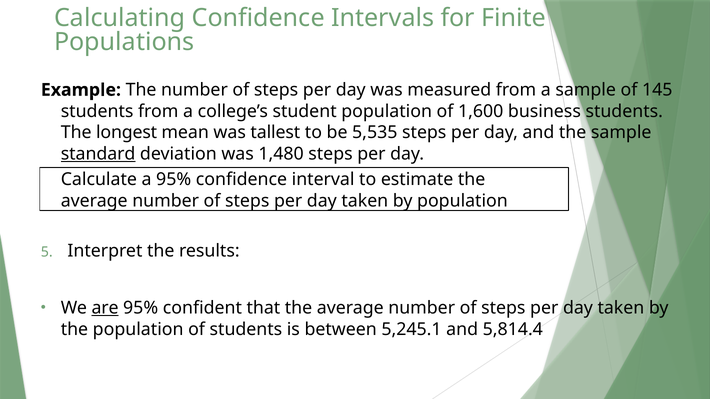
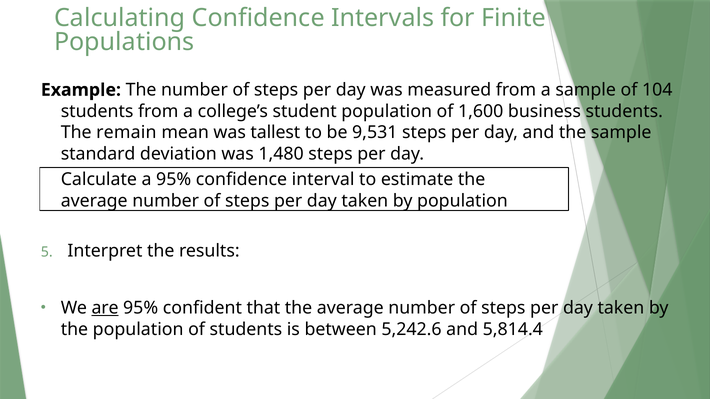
145: 145 -> 104
longest: longest -> remain
5,535: 5,535 -> 9,531
standard underline: present -> none
5,245.1: 5,245.1 -> 5,242.6
